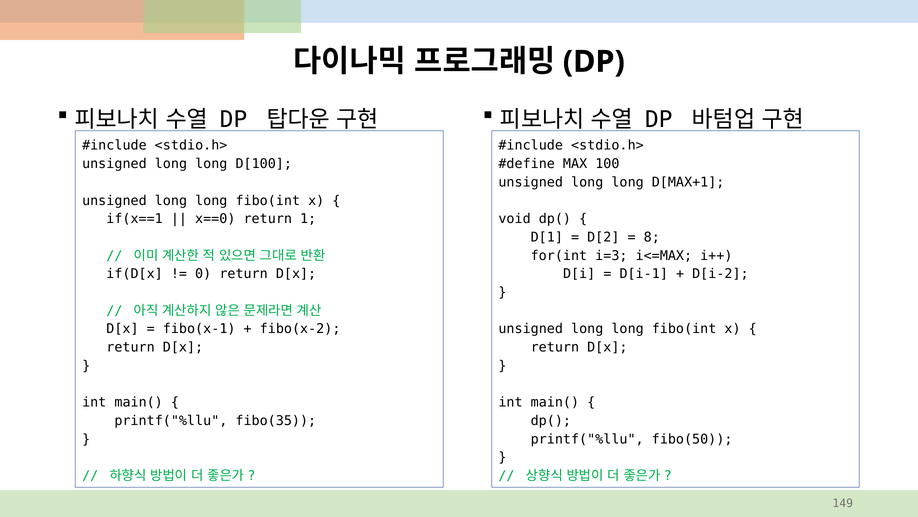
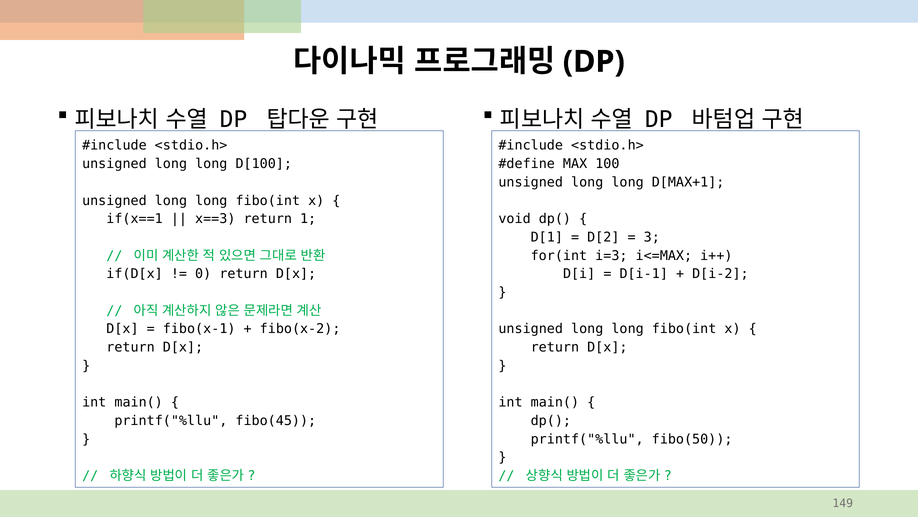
x==0: x==0 -> x==3
8: 8 -> 3
fibo(35: fibo(35 -> fibo(45
